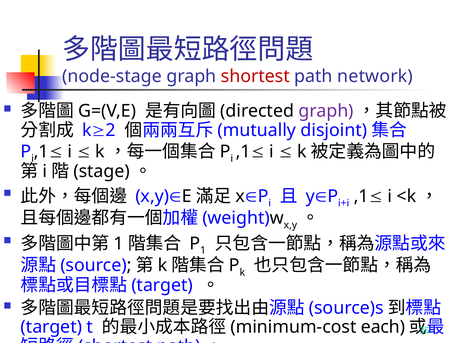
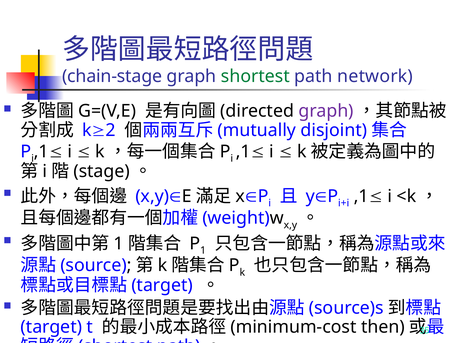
node-stage: node-stage -> chain-stage
shortest at (255, 76) colour: red -> green
each: each -> then
